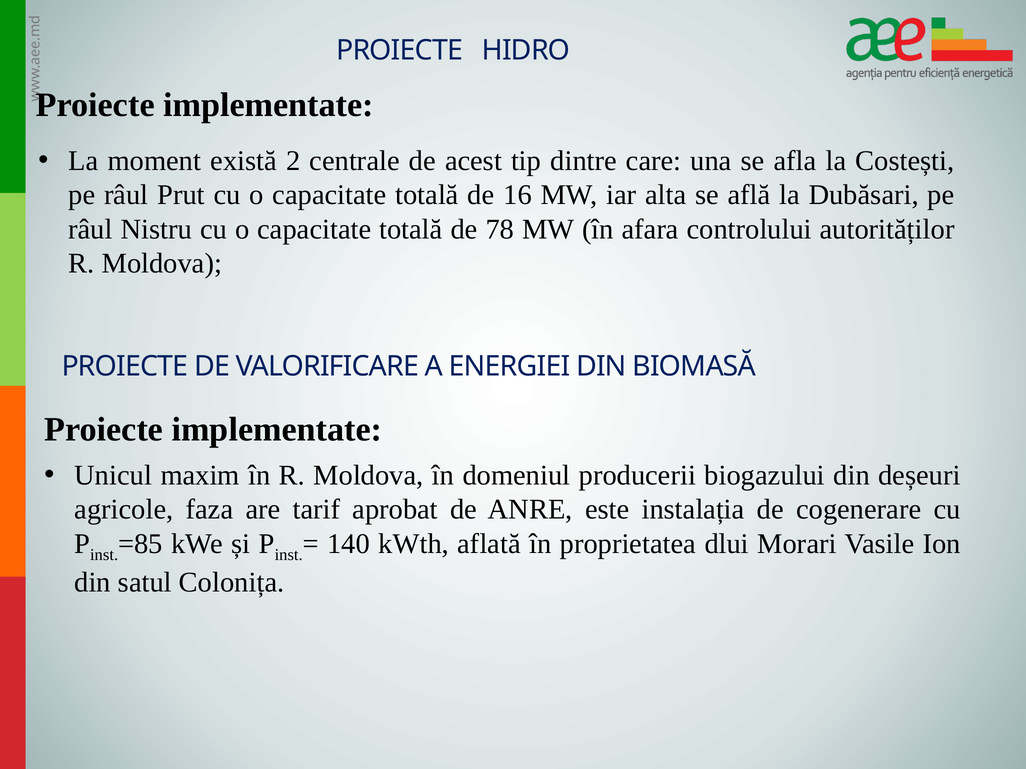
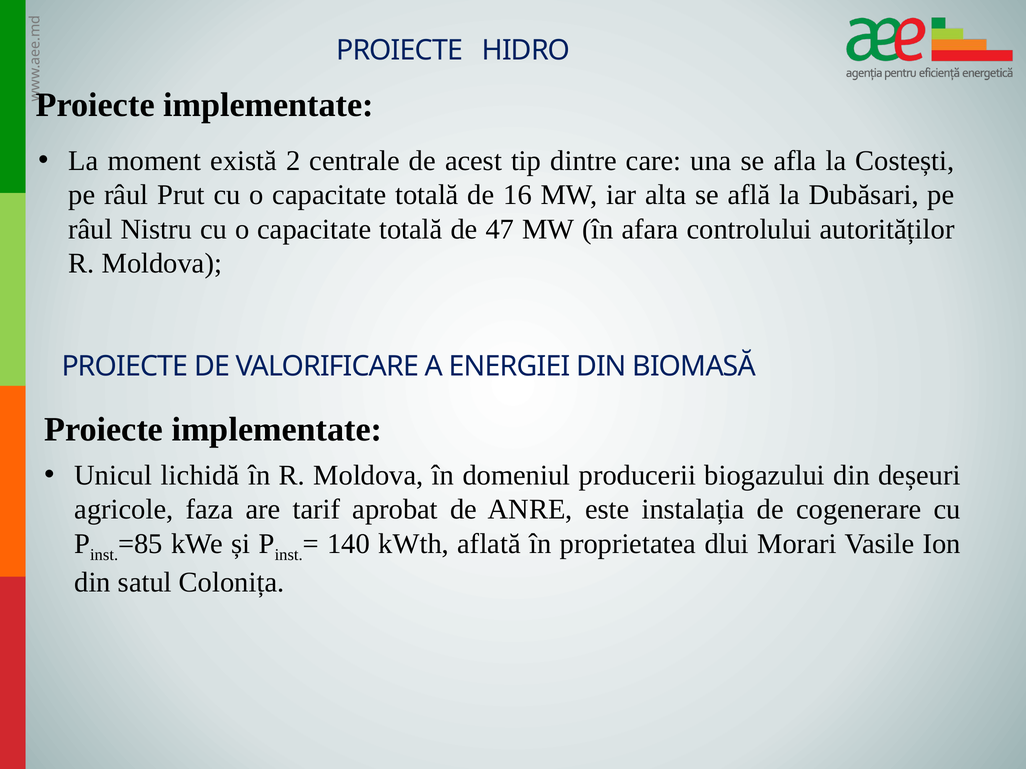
78: 78 -> 47
maxim: maxim -> lichidă
